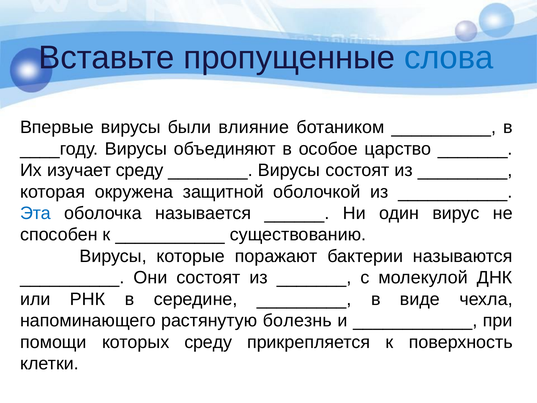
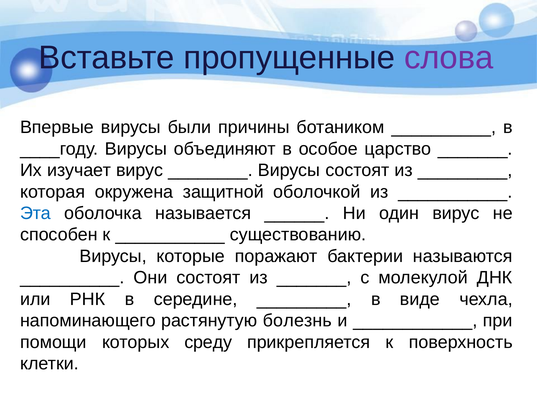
слова colour: blue -> purple
влияние: влияние -> причины
изучает среду: среду -> вирус
